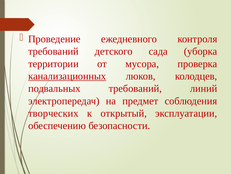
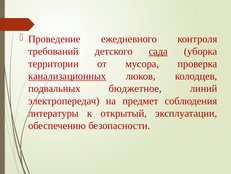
сада underline: none -> present
подвальных требований: требований -> бюджетное
творческих: творческих -> литературы
